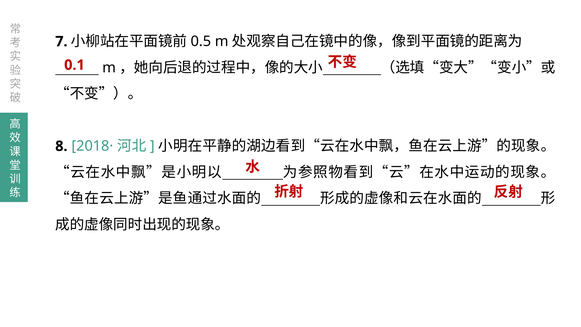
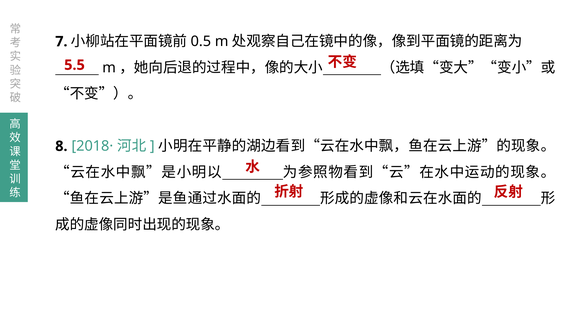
0.1: 0.1 -> 5.5
